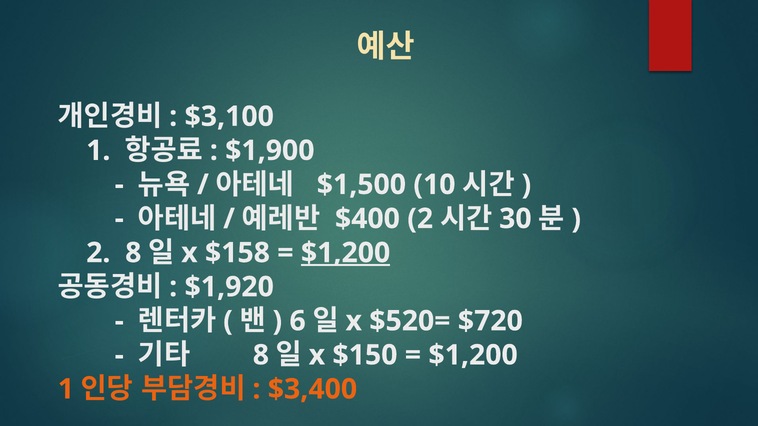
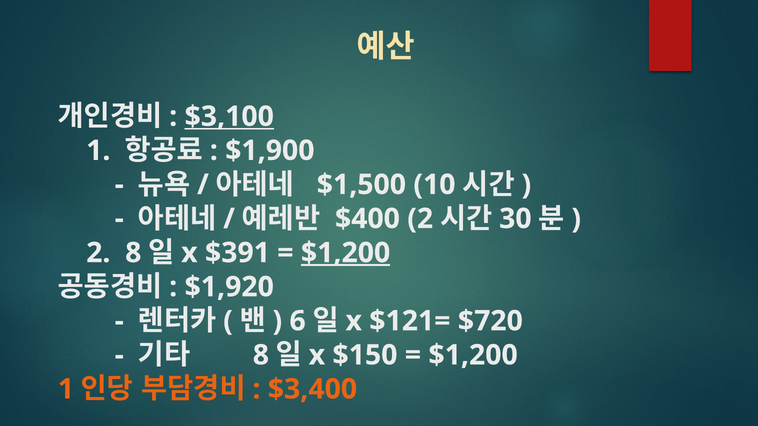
$3,100 underline: none -> present
$158: $158 -> $391
$520=: $520= -> $121=
